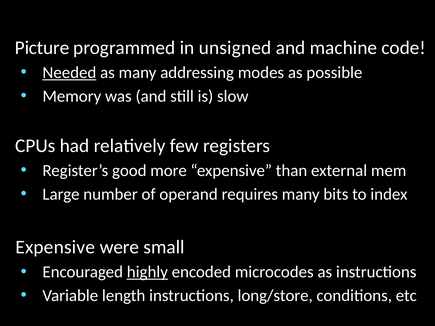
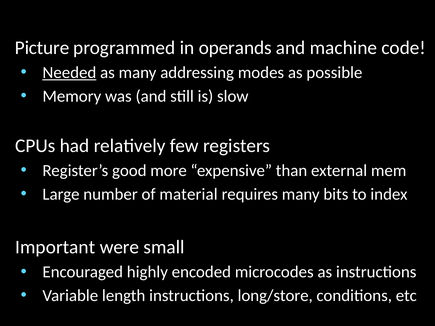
unsigned: unsigned -> operands
operand: operand -> material
Expensive at (55, 247): Expensive -> Important
highly underline: present -> none
